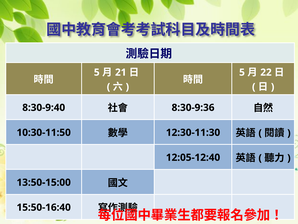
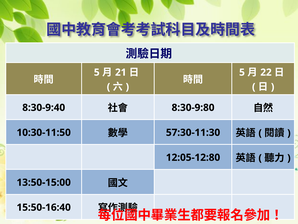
8:30-9:36: 8:30-9:36 -> 8:30-9:80
12:30-11:30: 12:30-11:30 -> 57:30-11:30
12:05-12:40: 12:05-12:40 -> 12:05-12:80
